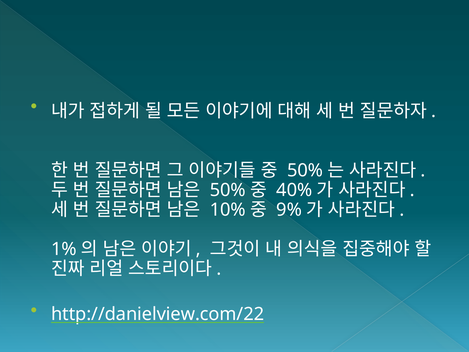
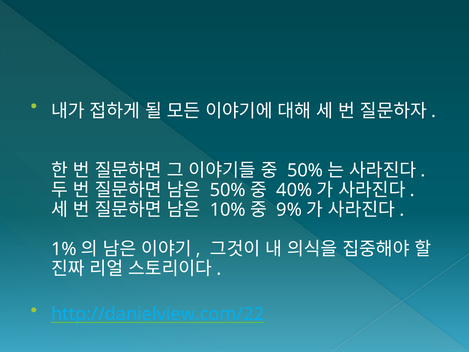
http://danielview.com/22 colour: white -> light blue
